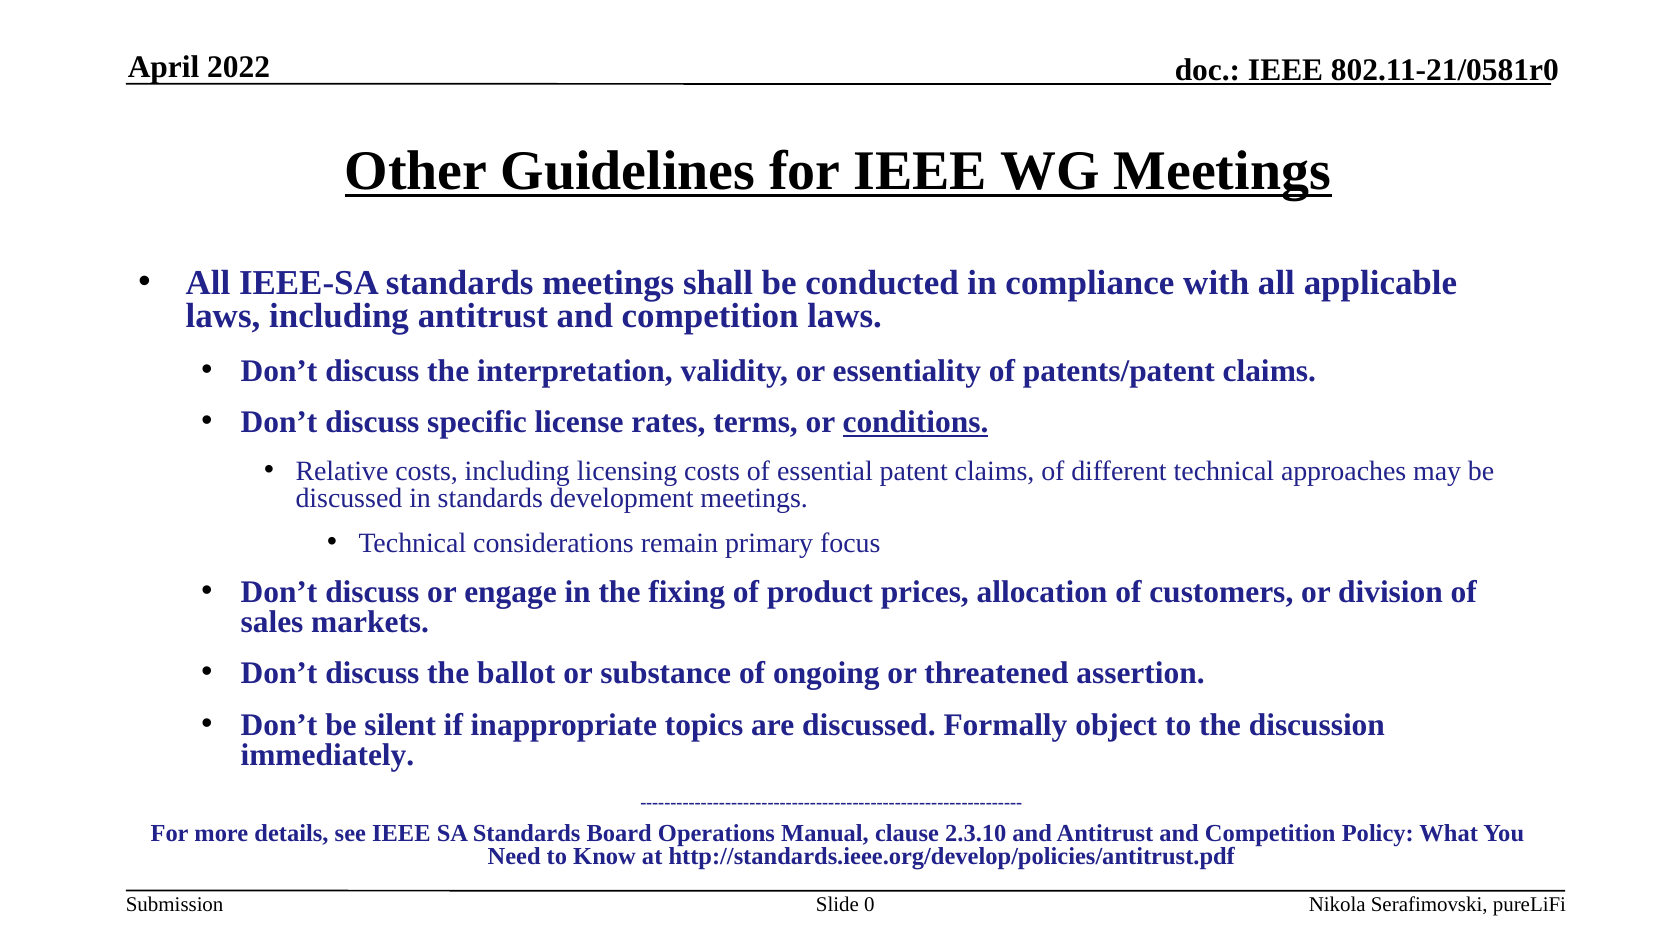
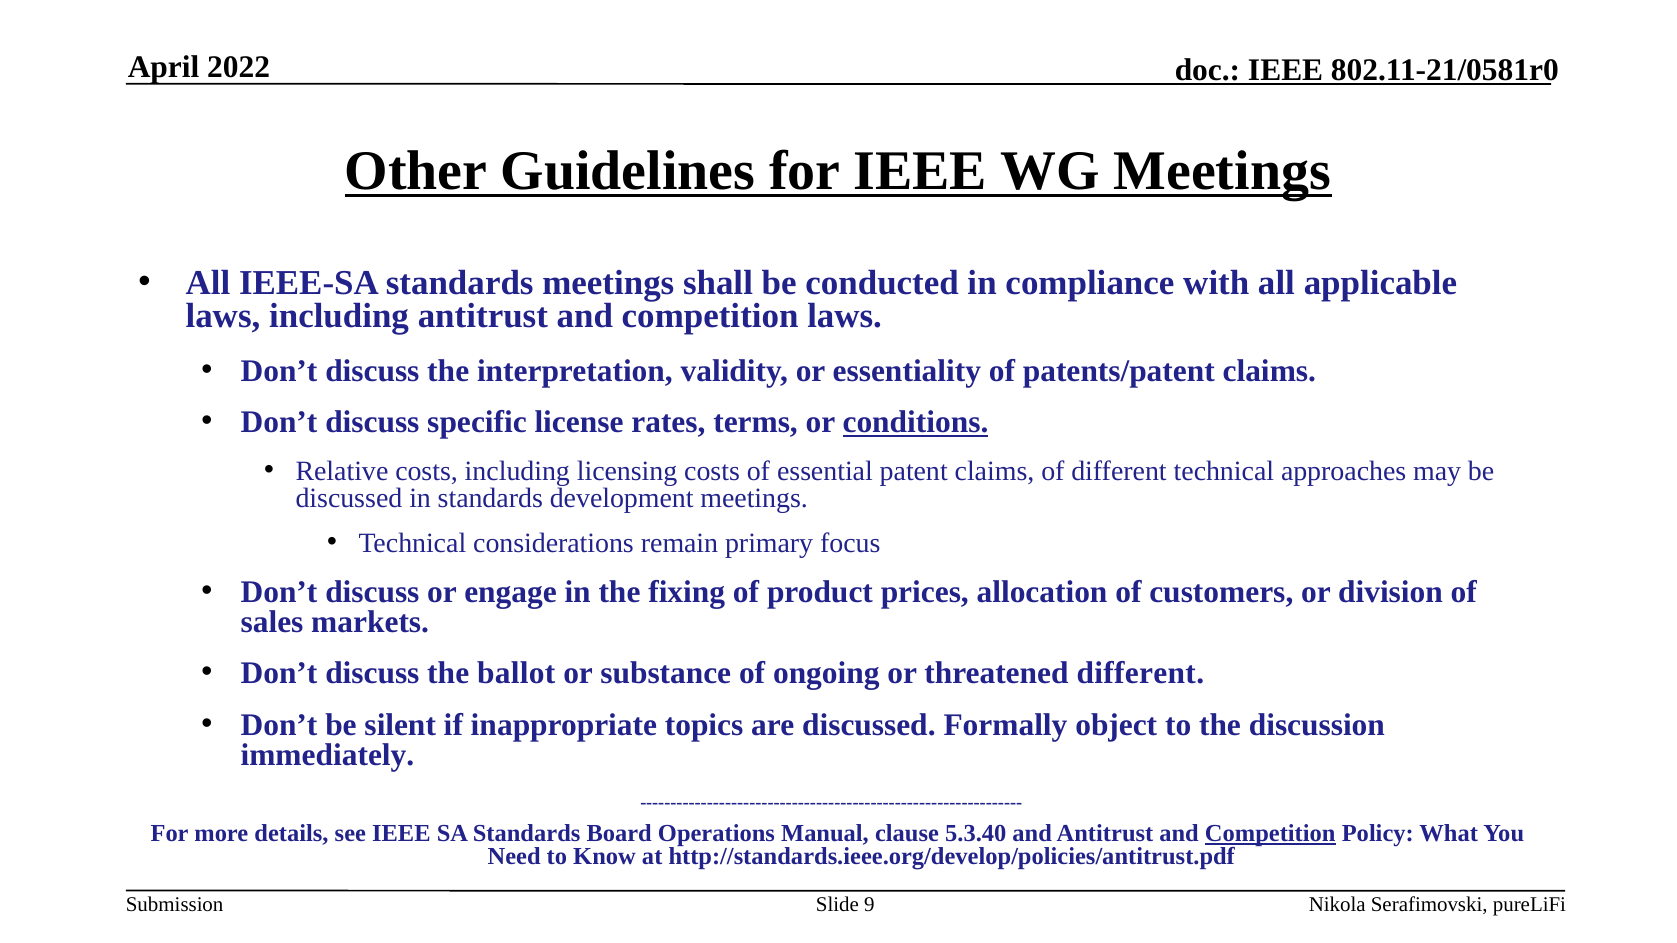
threatened assertion: assertion -> different
2.3.10: 2.3.10 -> 5.3.40
Competition at (1270, 834) underline: none -> present
0: 0 -> 9
